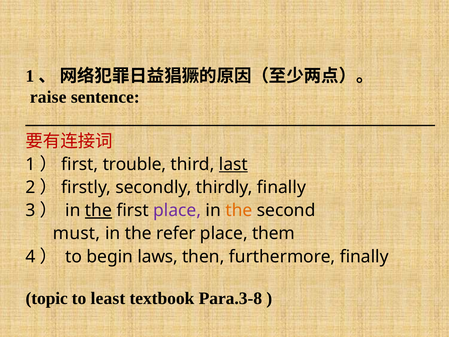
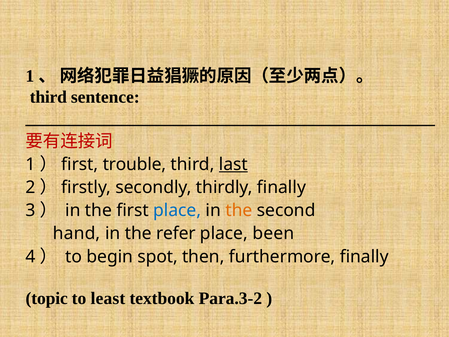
raise at (48, 97): raise -> third
the at (98, 210) underline: present -> none
place at (177, 210) colour: purple -> blue
must: must -> hand
them: them -> been
laws: laws -> spot
Para.3-8: Para.3-8 -> Para.3-2
